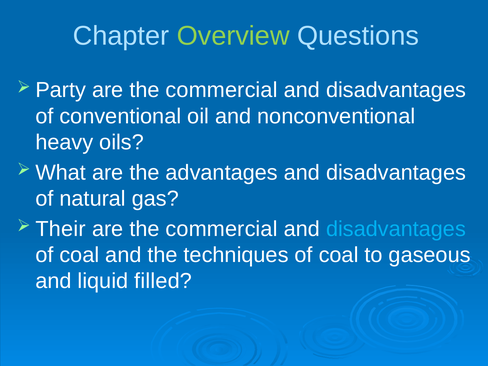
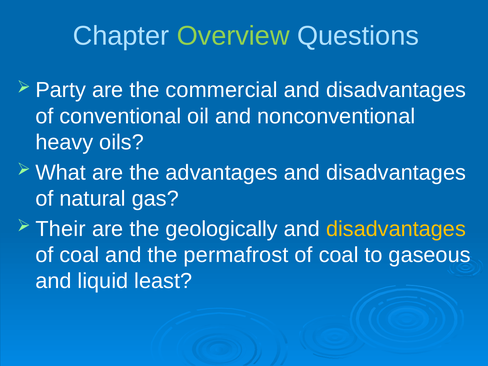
commercial at (222, 229): commercial -> geologically
disadvantages at (396, 229) colour: light blue -> yellow
techniques: techniques -> permafrost
filled: filled -> least
